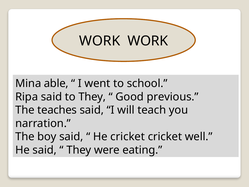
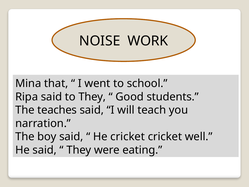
WORK at (100, 41): WORK -> NOISE
able: able -> that
previous: previous -> students
